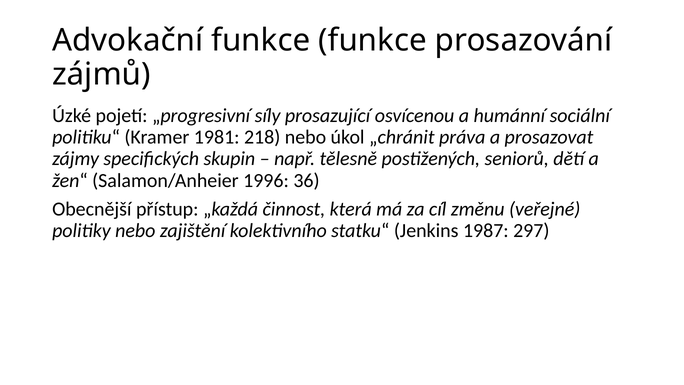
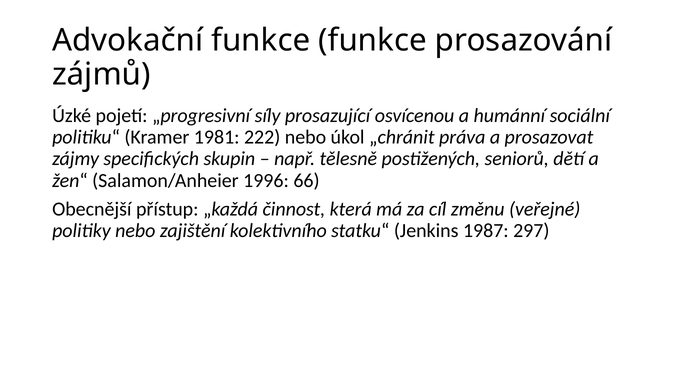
218: 218 -> 222
36: 36 -> 66
